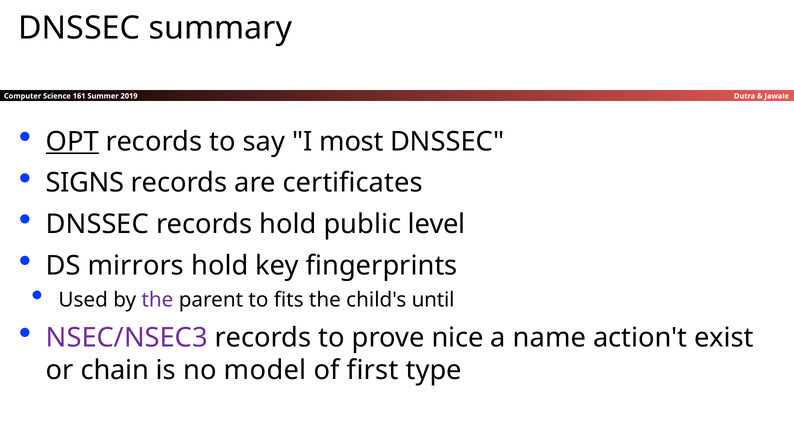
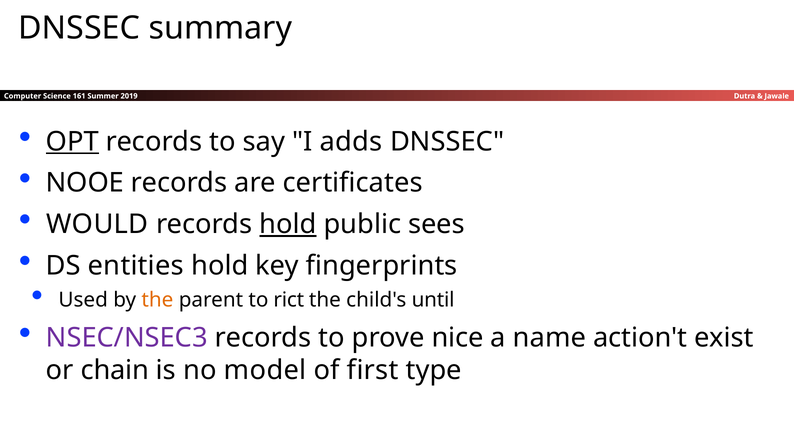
most: most -> adds
SIGNS: SIGNS -> NOOE
DNSSEC at (97, 225): DNSSEC -> WOULD
hold at (288, 225) underline: none -> present
level: level -> sees
mirrors: mirrors -> entities
the at (157, 300) colour: purple -> orange
fits: fits -> rict
